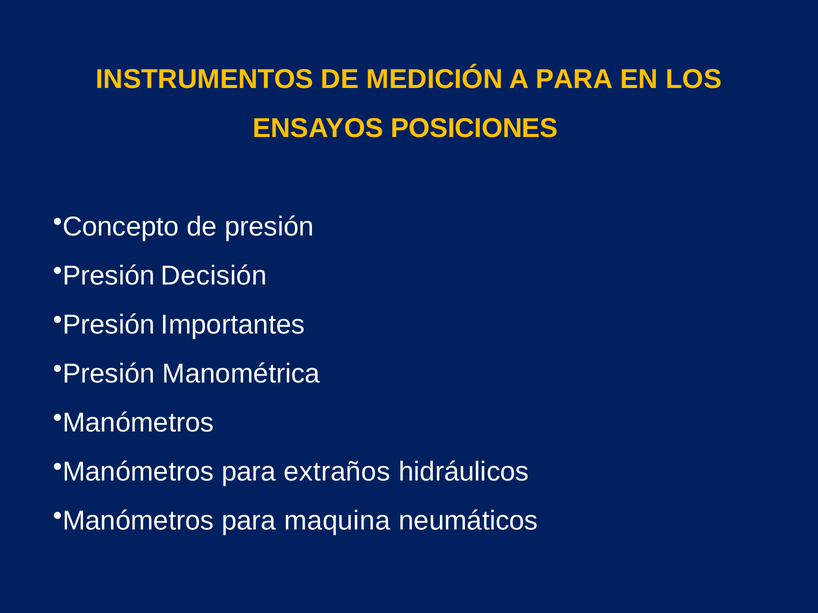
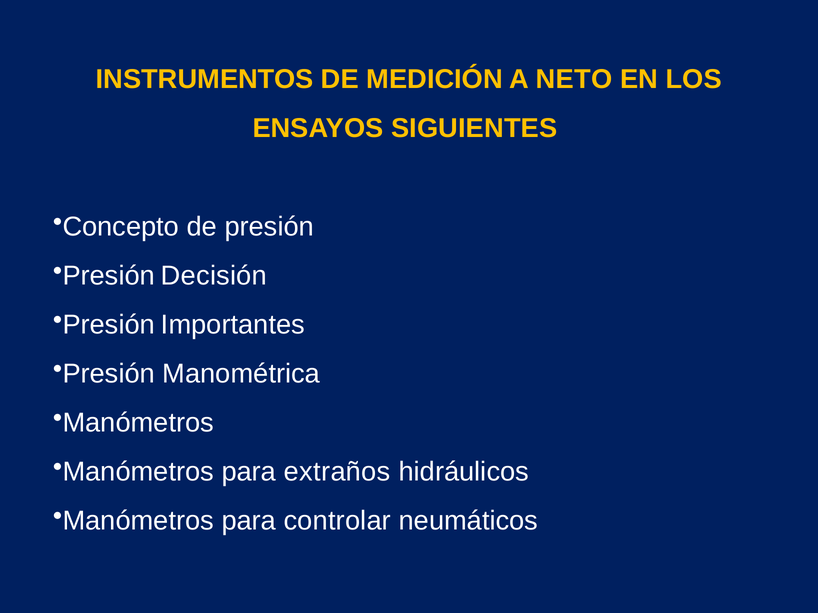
A PARA: PARA -> NETO
POSICIONES: POSICIONES -> SIGUIENTES
maquina: maquina -> controlar
